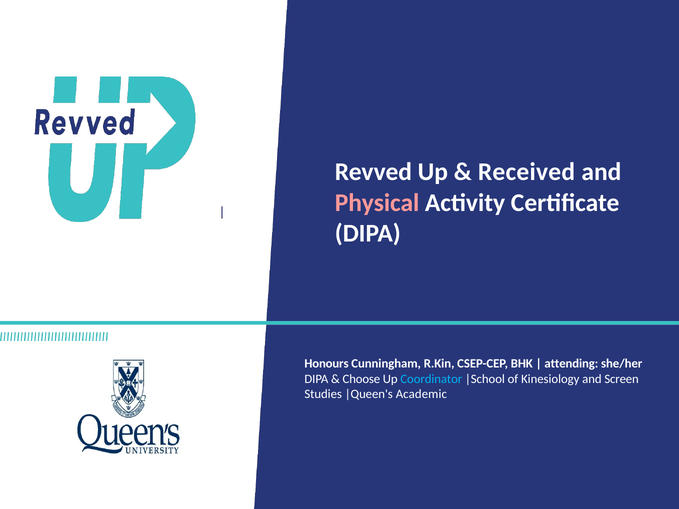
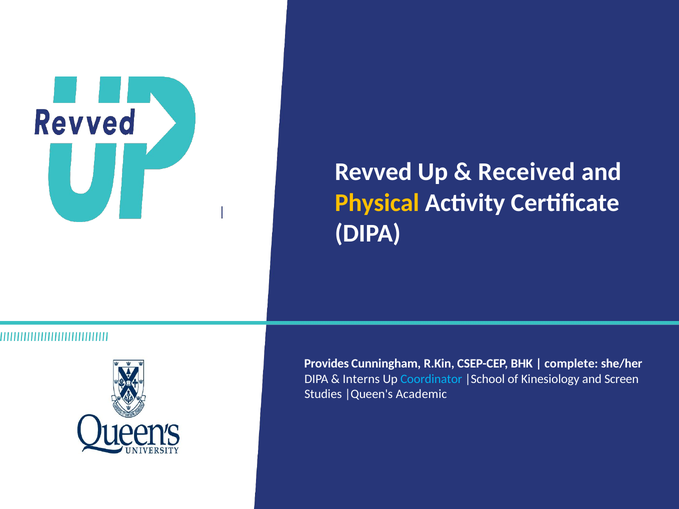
Physical colour: pink -> yellow
Honours: Honours -> Provides
attending: attending -> complete
Choose: Choose -> Interns
